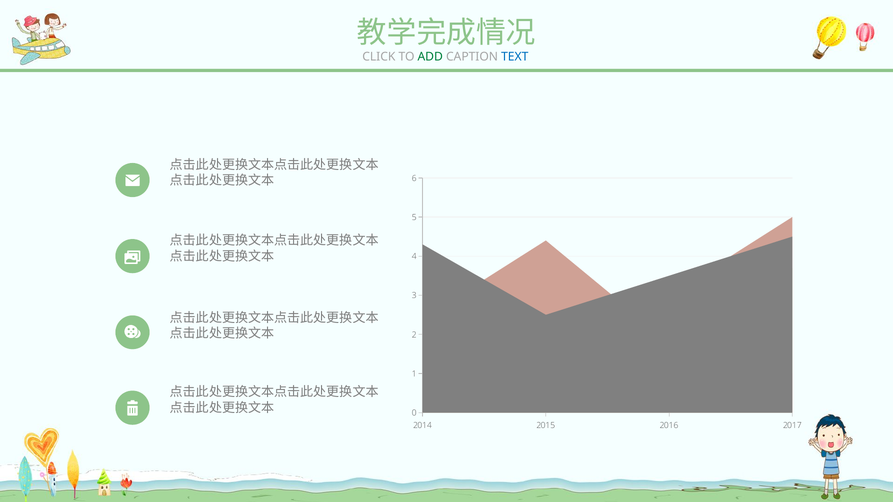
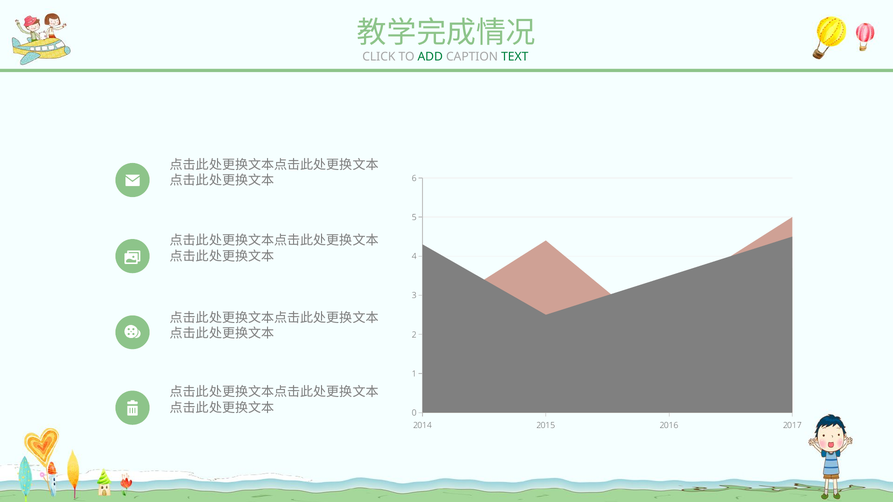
TEXT colour: blue -> green
